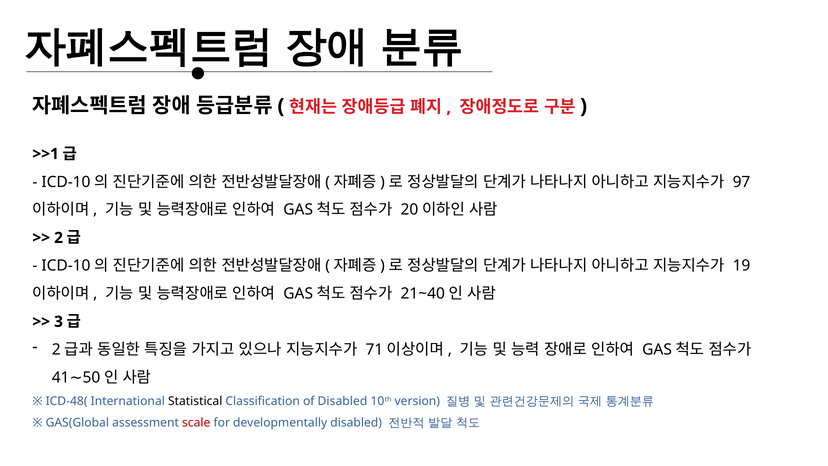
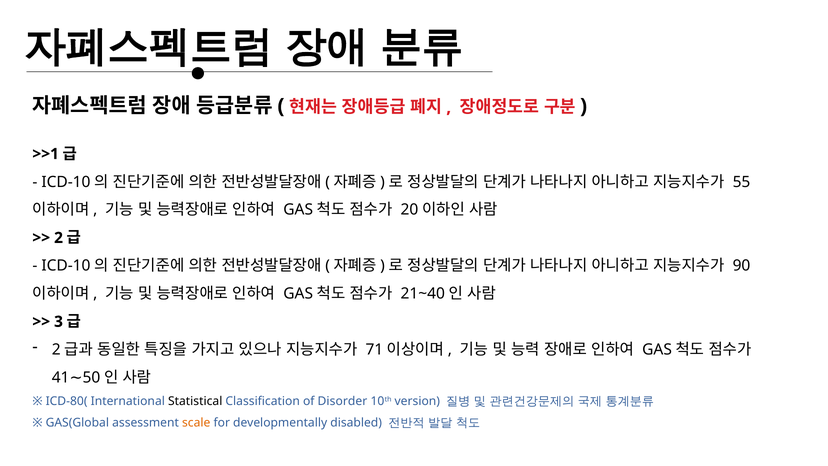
97: 97 -> 55
19: 19 -> 90
ICD-48(: ICD-48( -> ICD-80(
of Disabled: Disabled -> Disorder
scale colour: red -> orange
